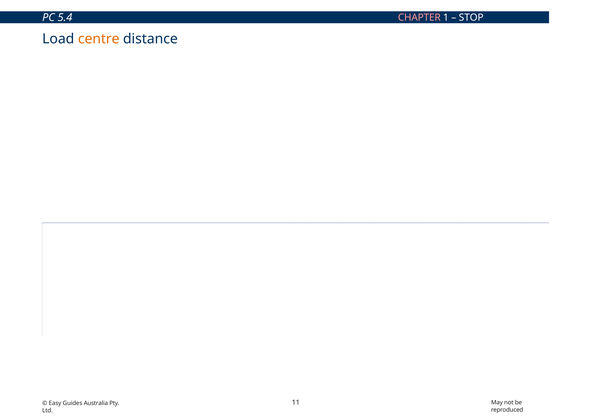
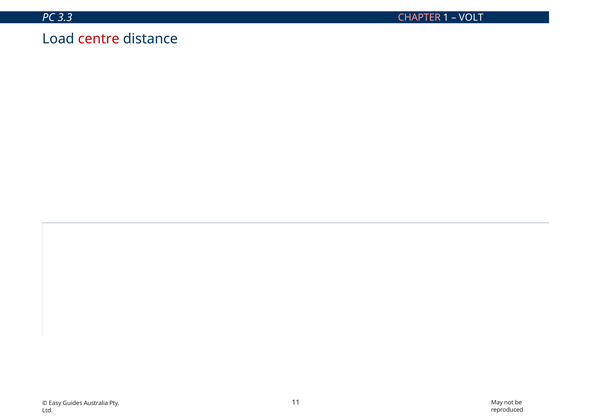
5.4: 5.4 -> 3.3
STOP: STOP -> VOLT
centre at (99, 39) colour: orange -> red
